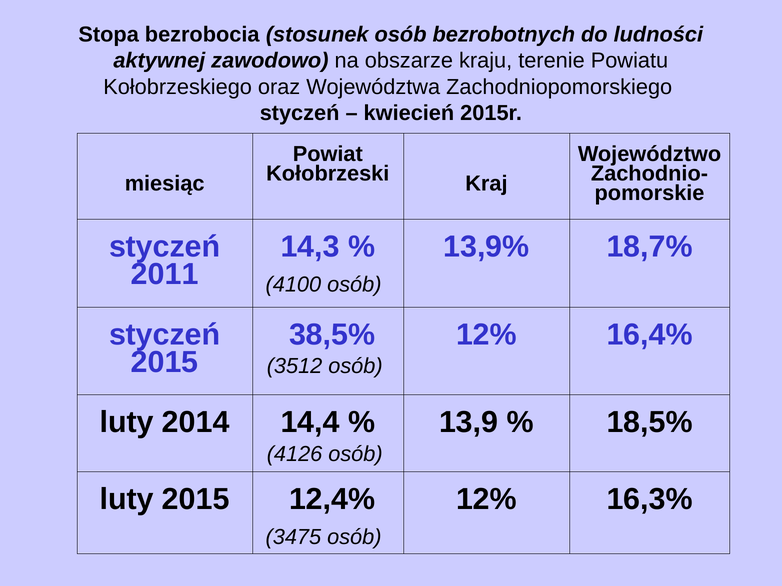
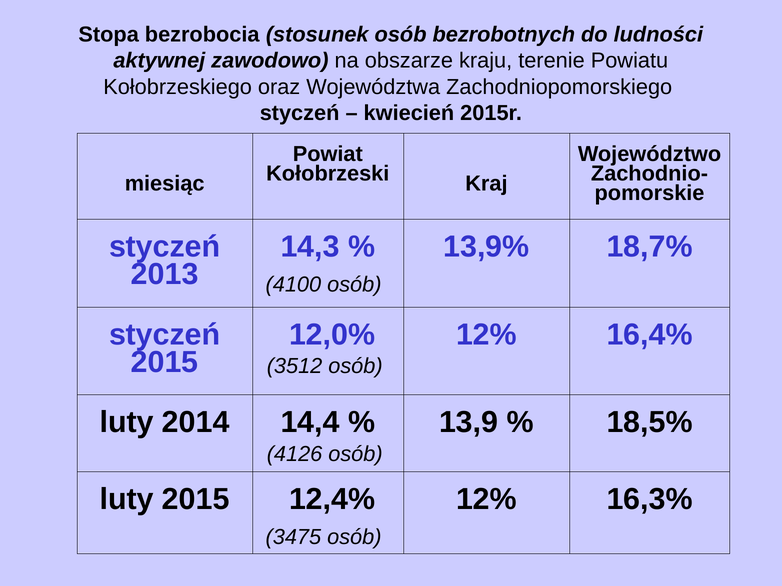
2011: 2011 -> 2013
38,5%: 38,5% -> 12,0%
